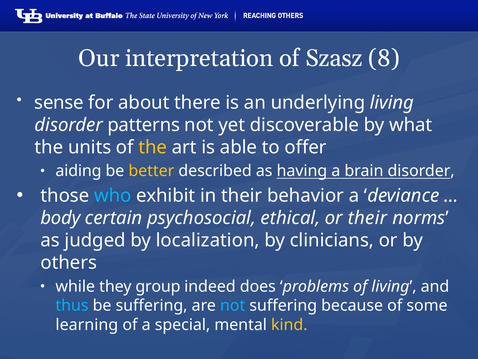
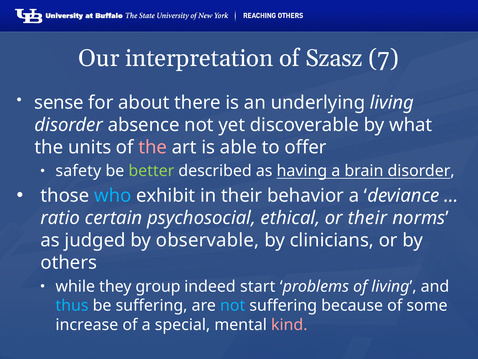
8: 8 -> 7
patterns: patterns -> absence
the at (153, 147) colour: yellow -> pink
aiding: aiding -> safety
better colour: yellow -> light green
body: body -> ratio
localization: localization -> observable
does: does -> start
learning: learning -> increase
kind colour: yellow -> pink
